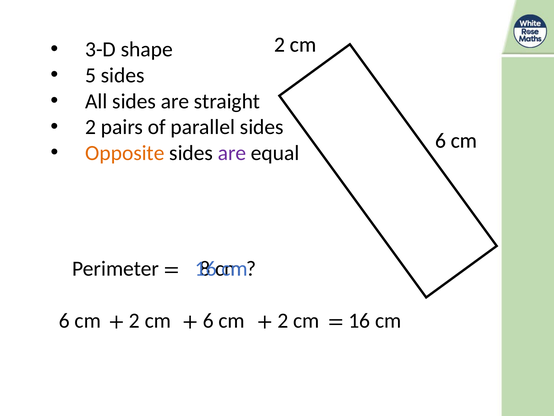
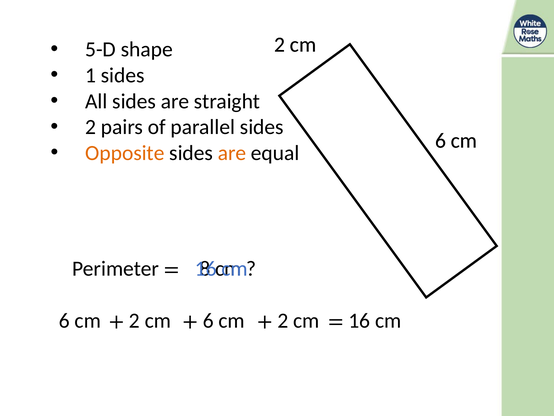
3-D: 3-D -> 5-D
5: 5 -> 1
are at (232, 153) colour: purple -> orange
